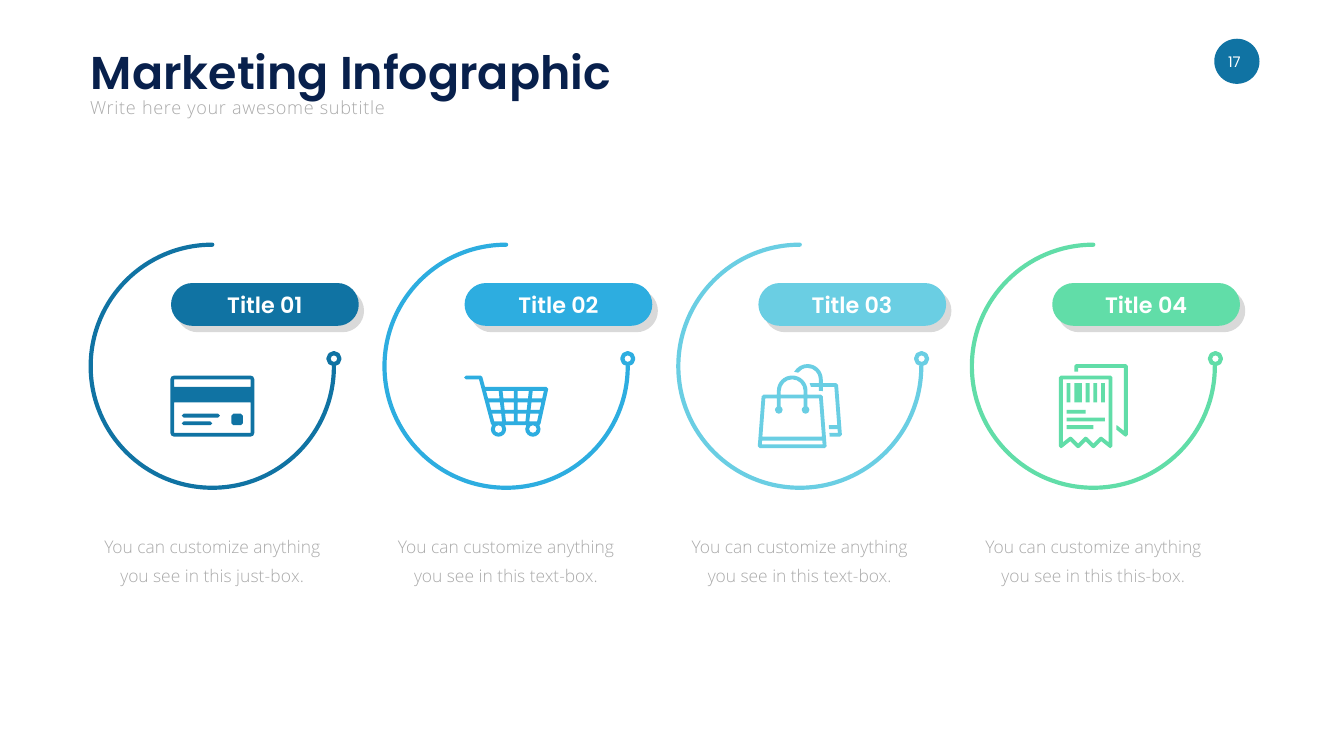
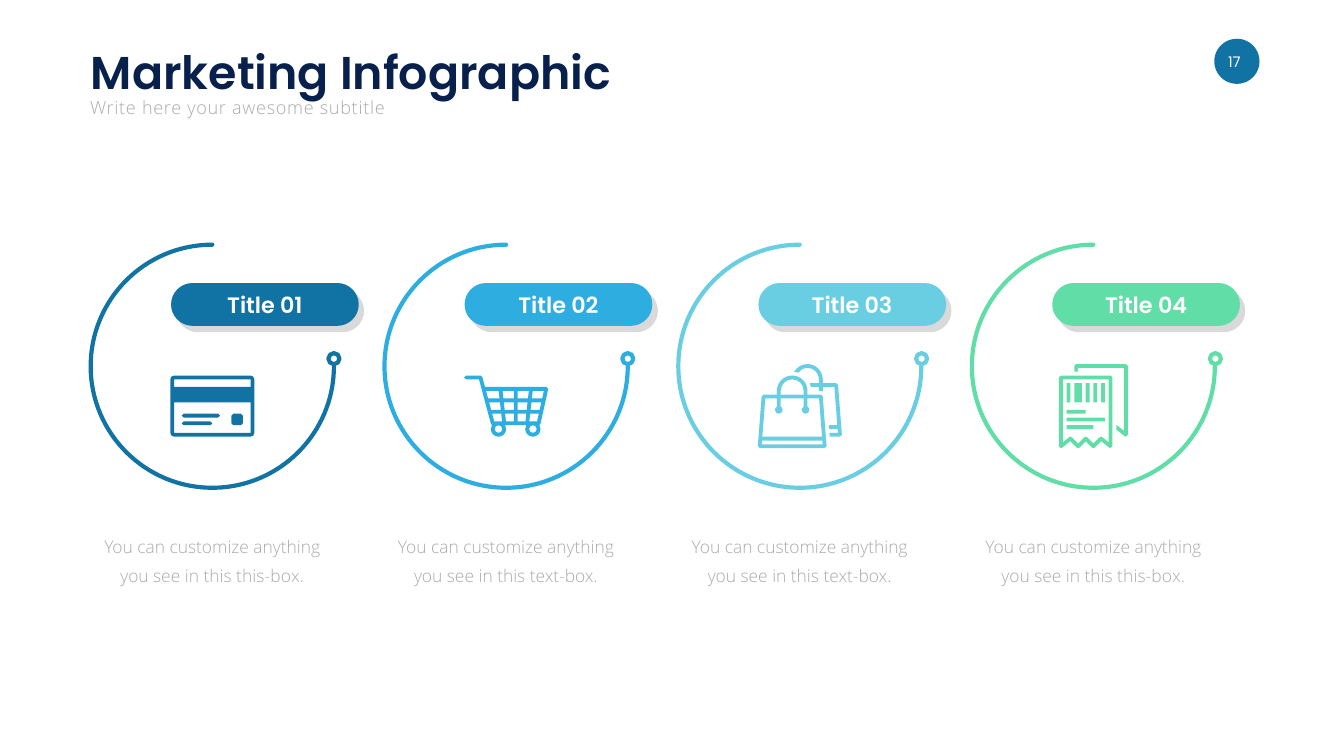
just-box at (270, 576): just-box -> this-box
